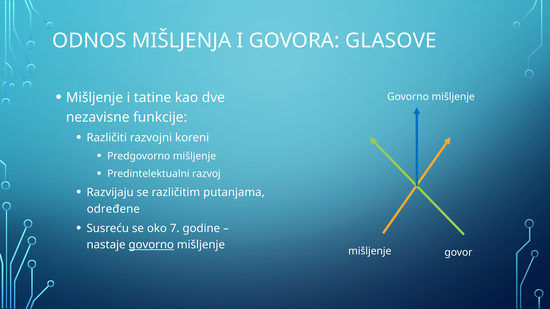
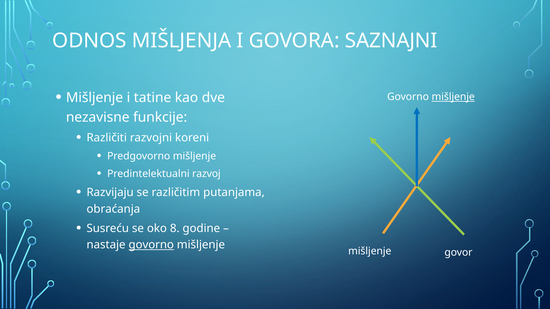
GLASOVE: GLASOVE -> SAZNAJNI
mišljenje at (453, 97) underline: none -> present
određene: određene -> obraćanja
7: 7 -> 8
